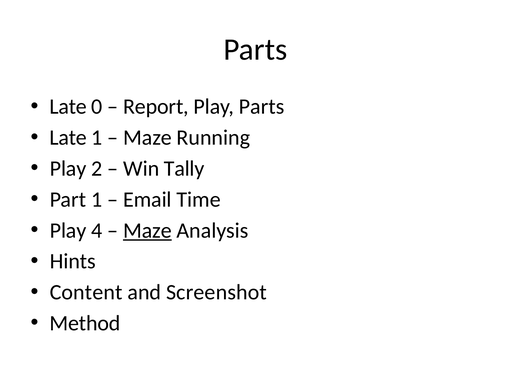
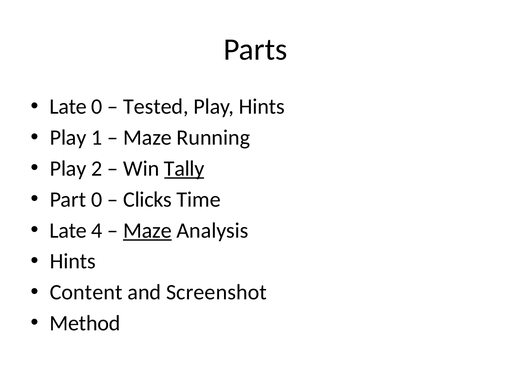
Report: Report -> Tested
Play Parts: Parts -> Hints
Late at (68, 138): Late -> Play
Tally underline: none -> present
Part 1: 1 -> 0
Email: Email -> Clicks
Play at (68, 231): Play -> Late
